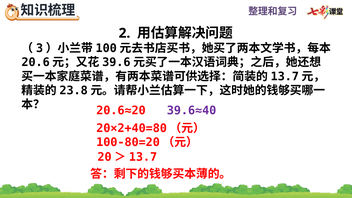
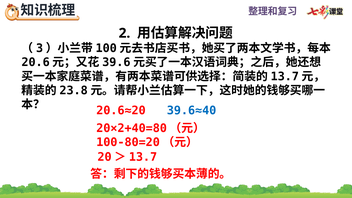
39.6≈40 colour: purple -> blue
